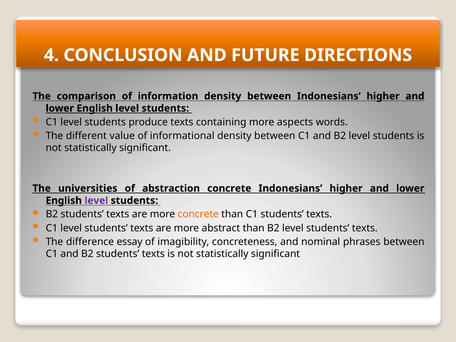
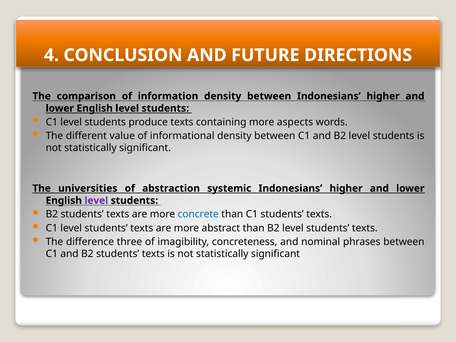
abstraction concrete: concrete -> systemic
concrete at (198, 214) colour: orange -> blue
essay: essay -> three
